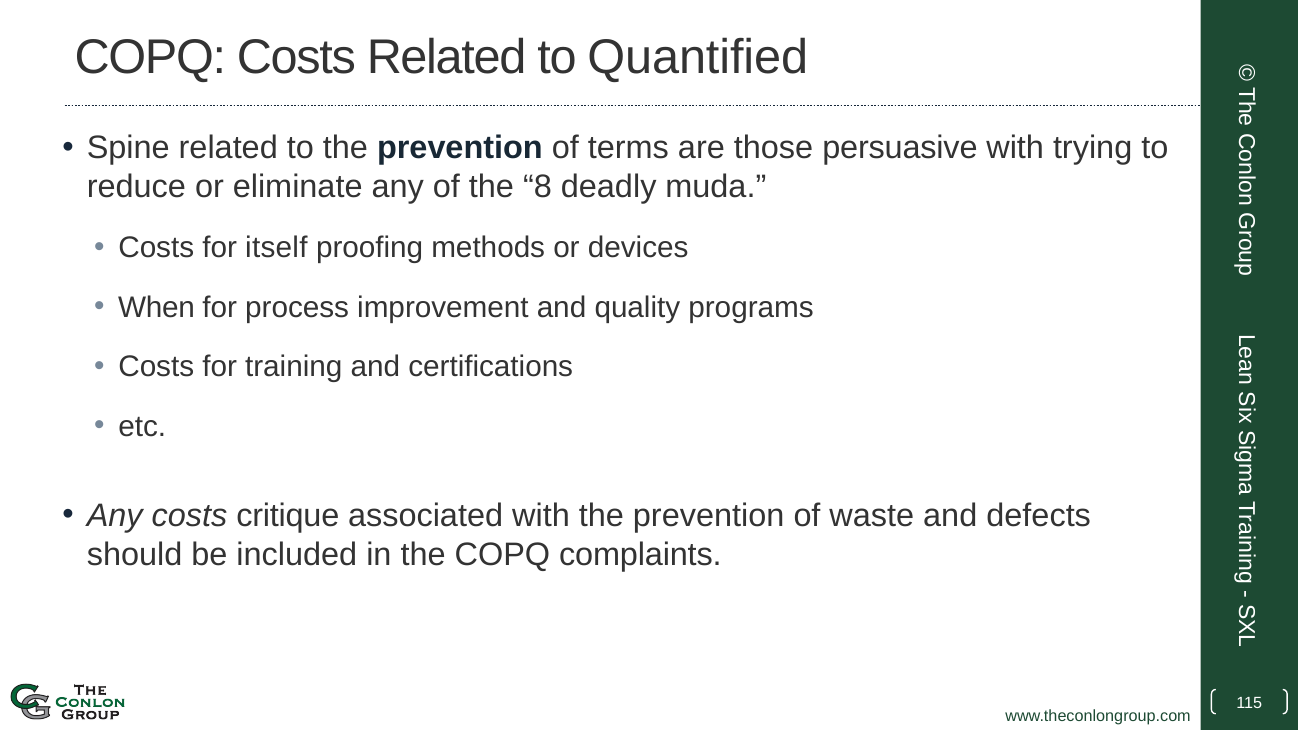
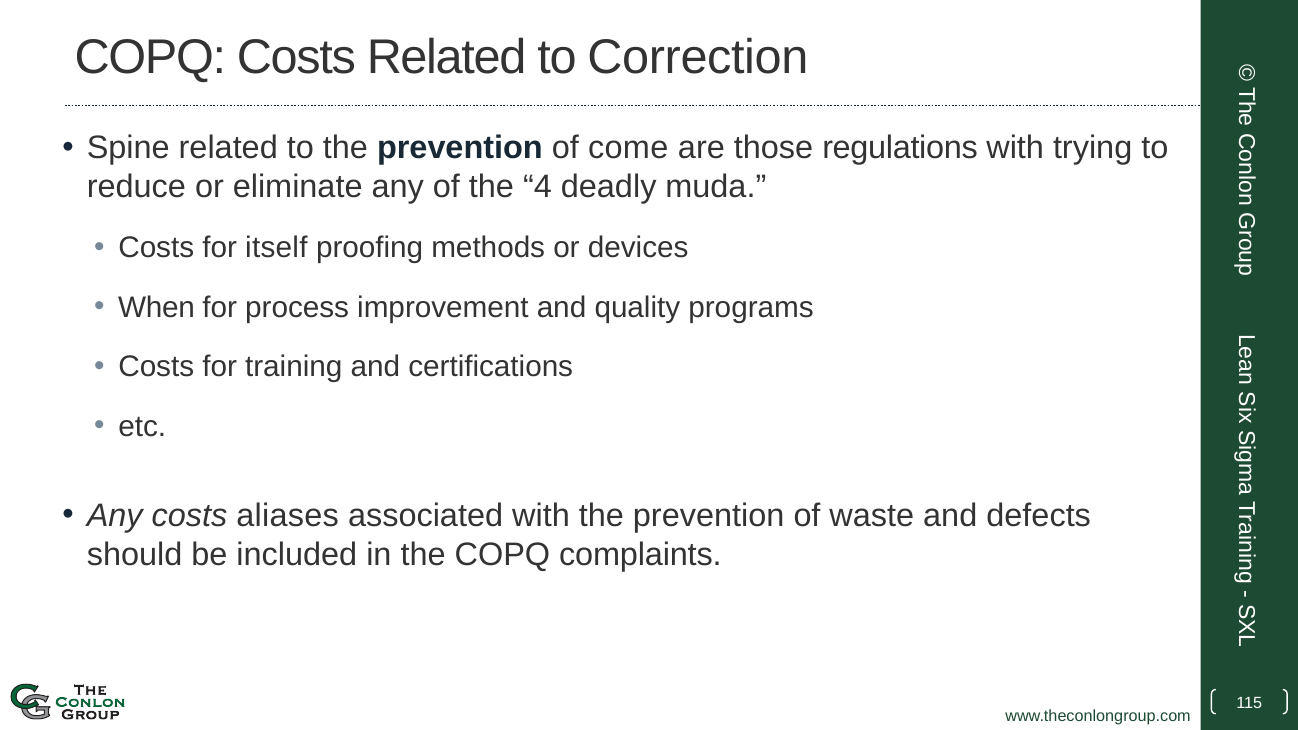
Quantified: Quantified -> Correction
terms: terms -> come
persuasive: persuasive -> regulations
8: 8 -> 4
critique: critique -> aliases
